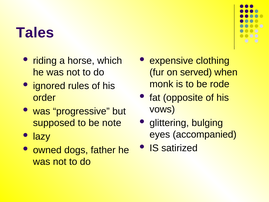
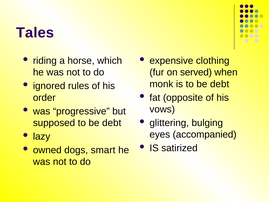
is to be rode: rode -> debt
supposed to be note: note -> debt
father: father -> smart
